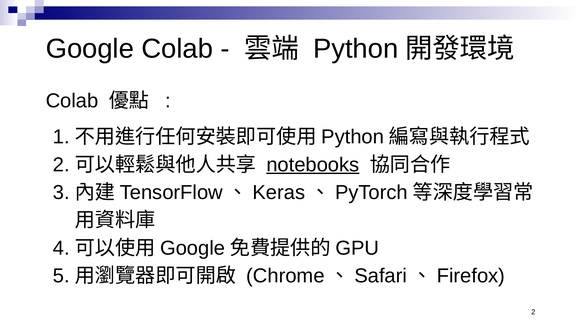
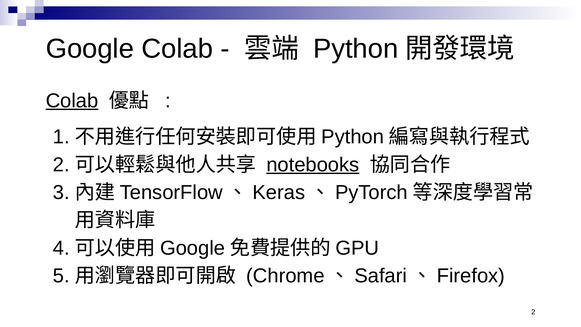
Colab at (72, 101) underline: none -> present
